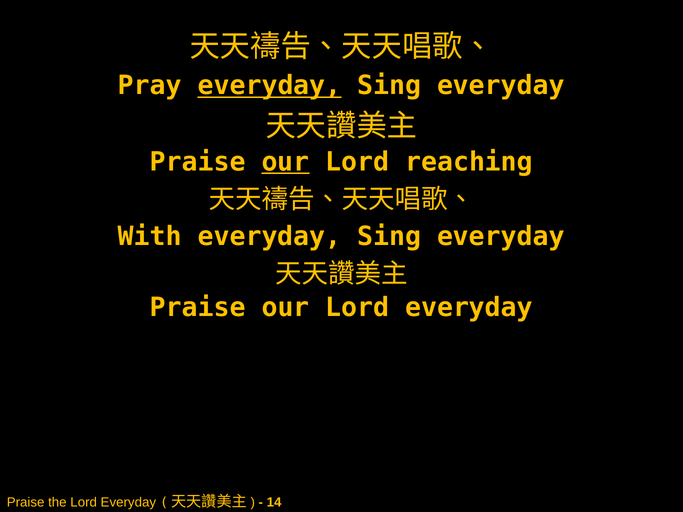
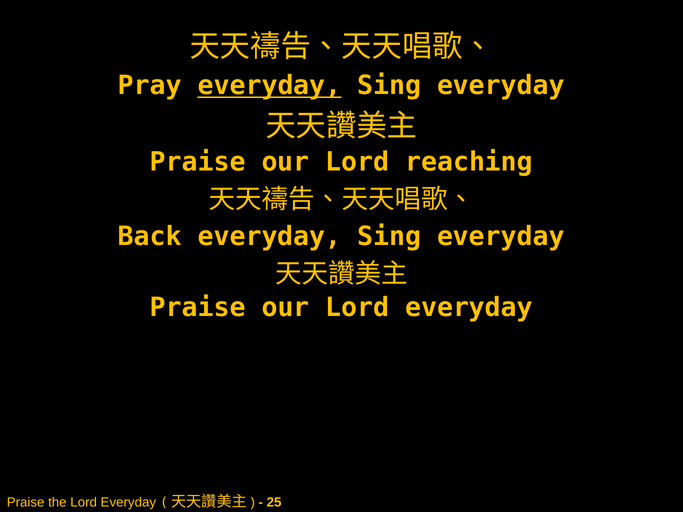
our at (285, 162) underline: present -> none
With: With -> Back
14: 14 -> 25
